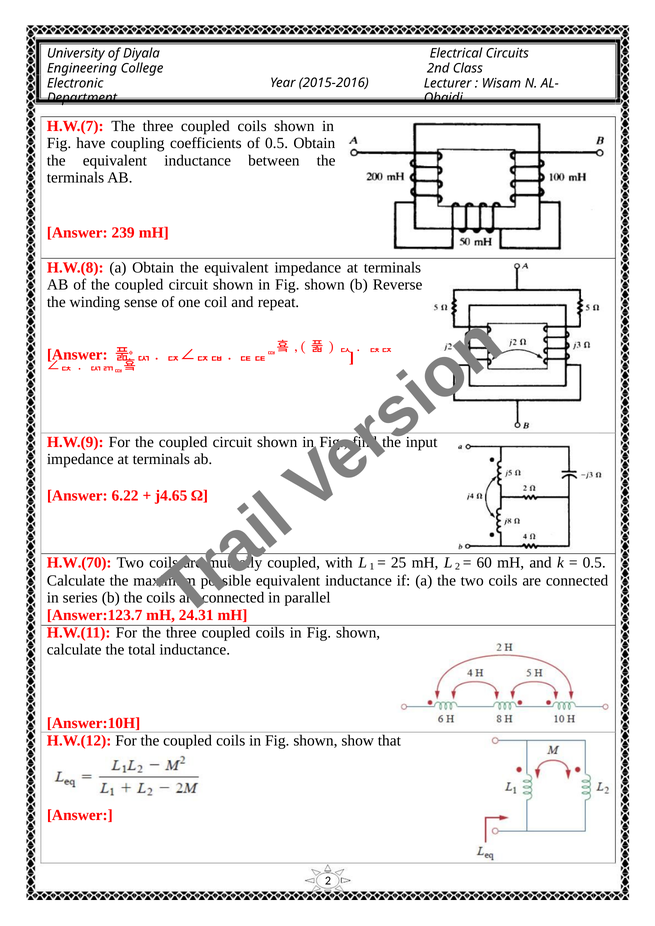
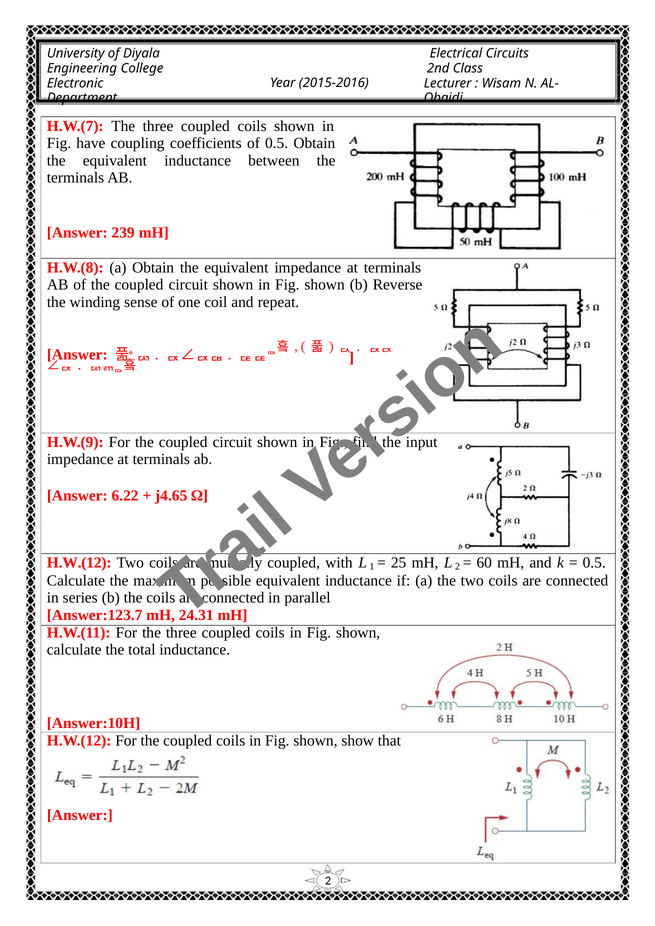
H.W.(70 at (79, 563): H.W.(70 -> H.W.(12
